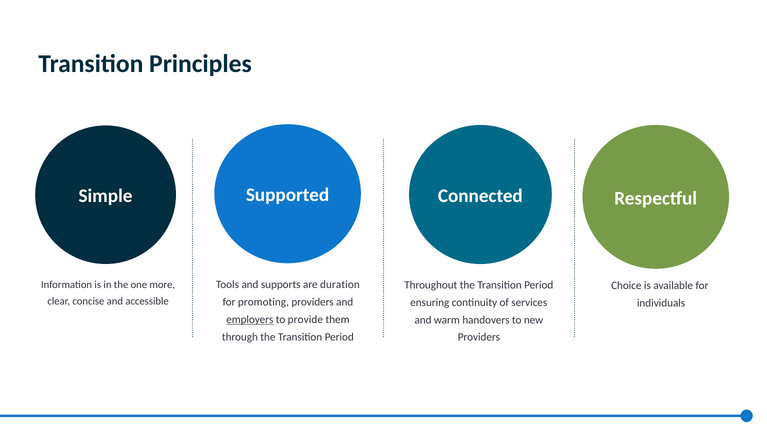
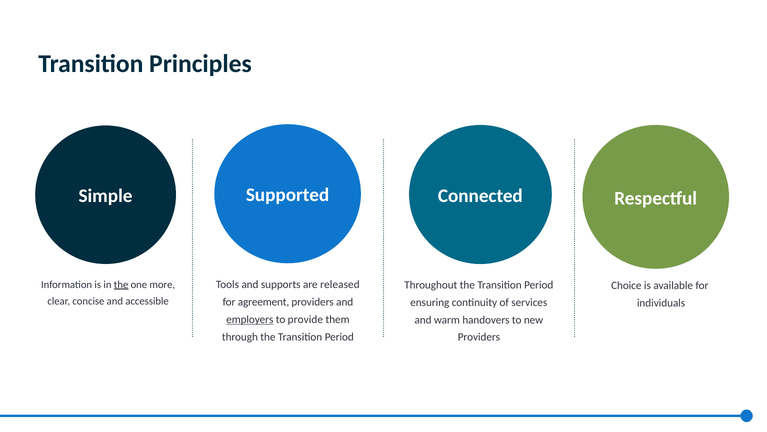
duration: duration -> released
the at (121, 284) underline: none -> present
promoting: promoting -> agreement
